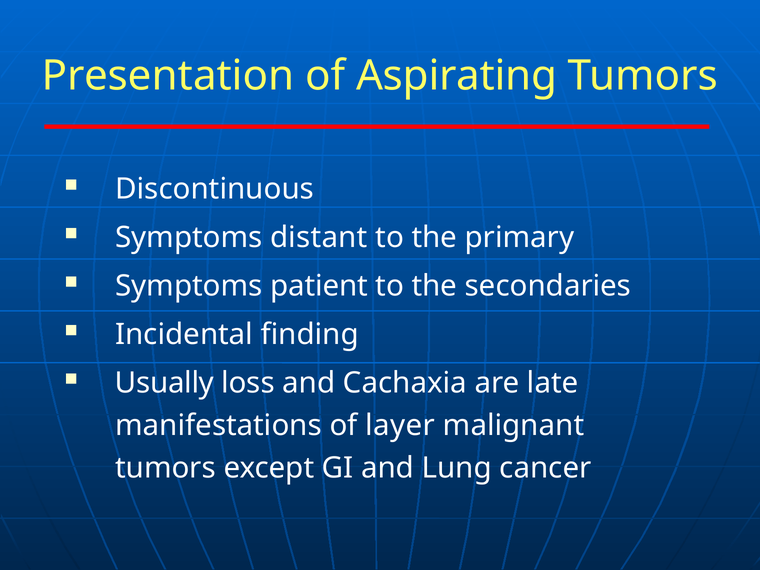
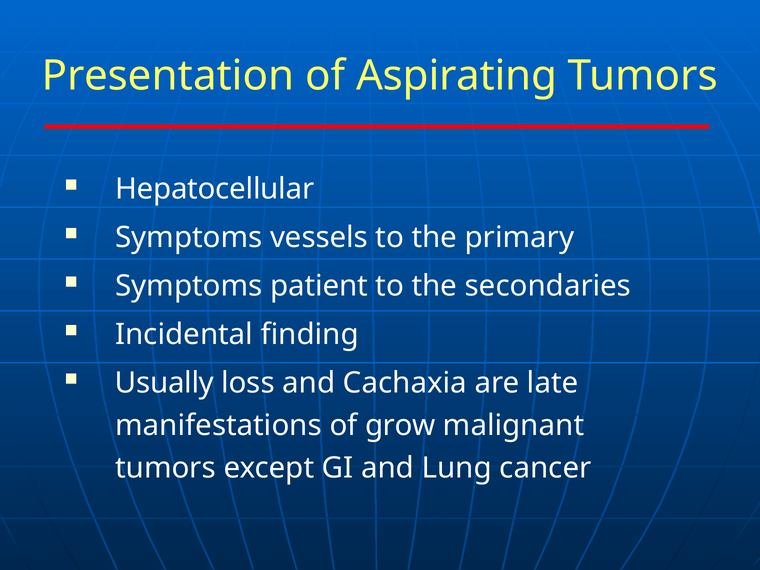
Discontinuous: Discontinuous -> Hepatocellular
distant: distant -> vessels
layer: layer -> grow
